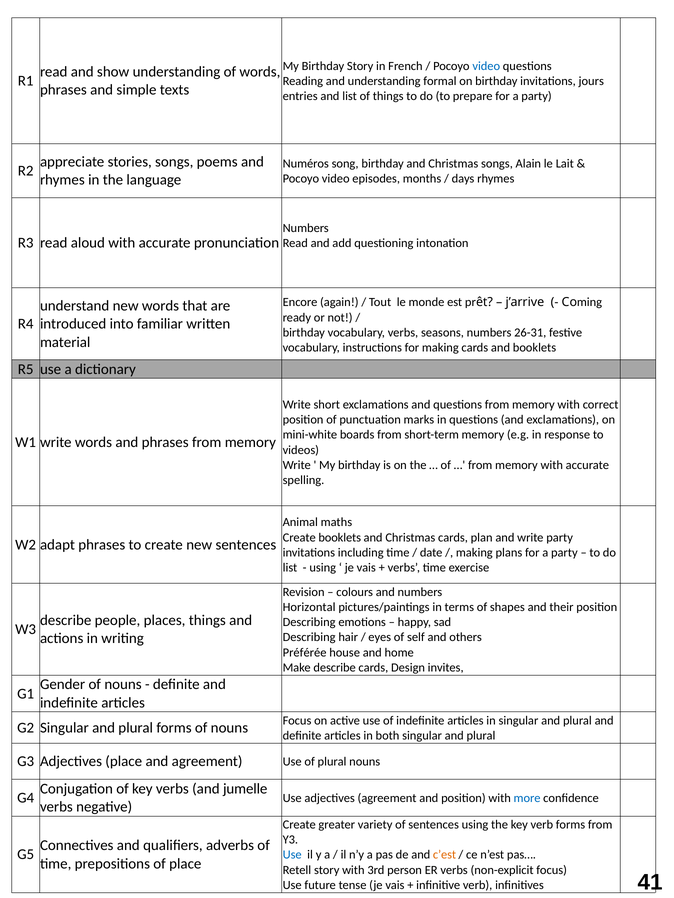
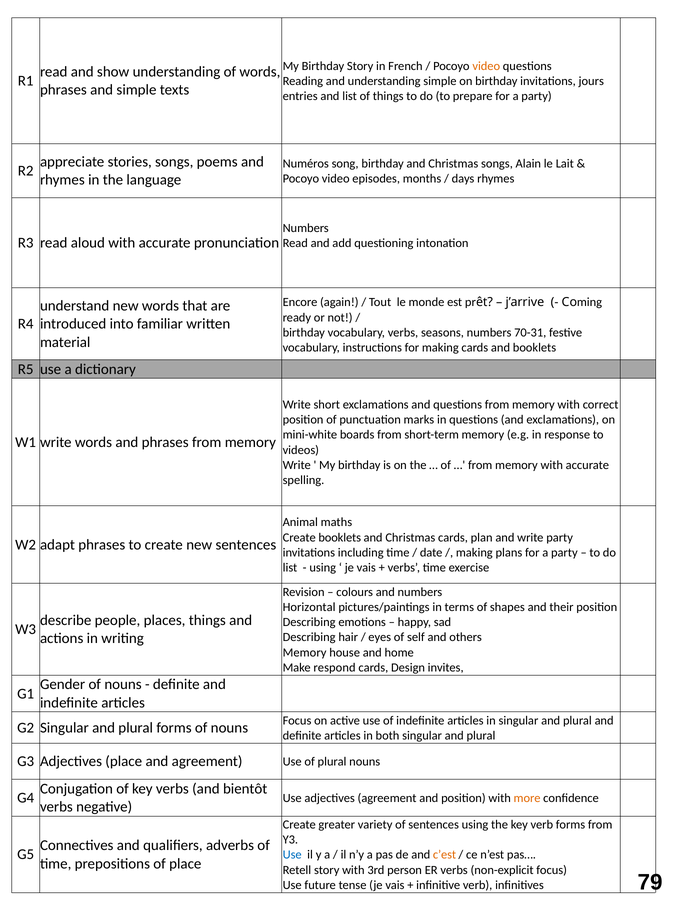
video at (486, 66) colour: blue -> orange
understanding formal: formal -> simple
26-31: 26-31 -> 70-31
Préférée at (305, 653): Préférée -> Memory
Make describe: describe -> respond
jumelle: jumelle -> bientôt
more colour: blue -> orange
41: 41 -> 79
